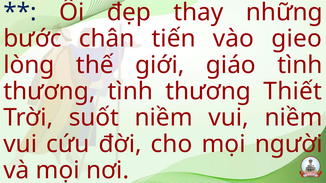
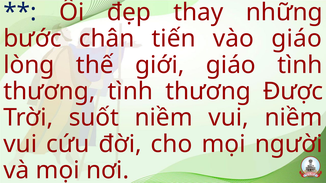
vào gieo: gieo -> giáo
Thiết: Thiết -> Được
